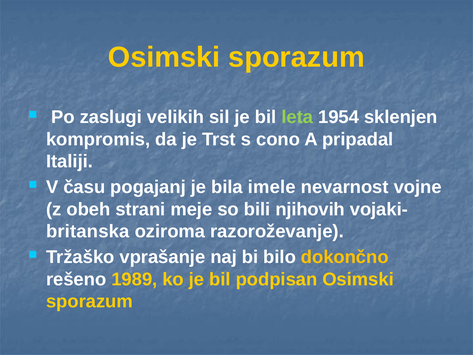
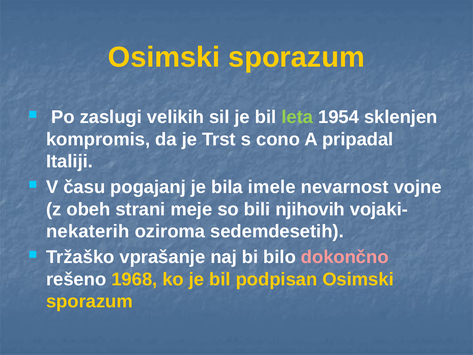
britanska: britanska -> nekaterih
razoroževanje: razoroževanje -> sedemdesetih
dokončno colour: yellow -> pink
1989: 1989 -> 1968
